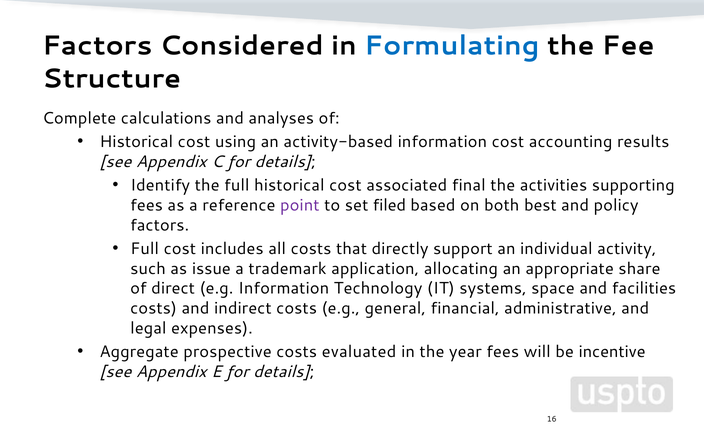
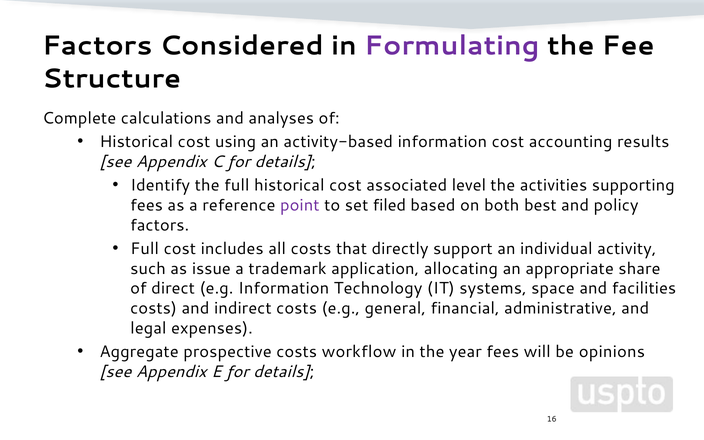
Formulating colour: blue -> purple
final: final -> level
evaluated: evaluated -> workflow
incentive: incentive -> opinions
